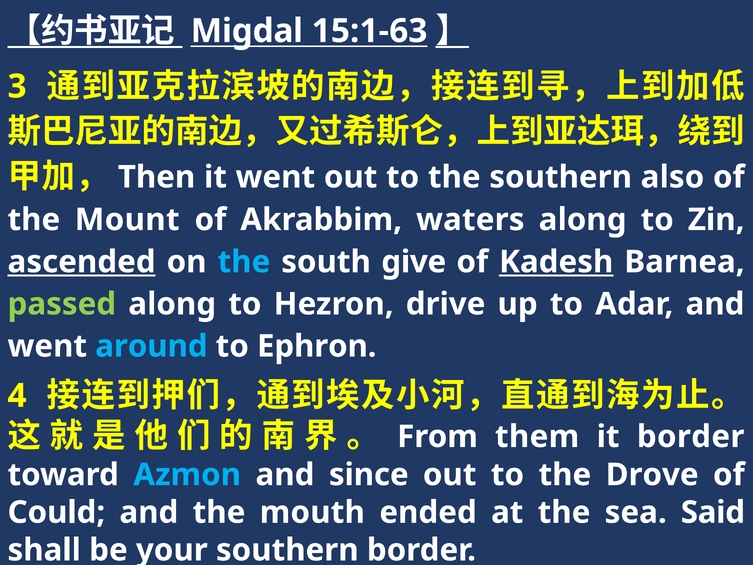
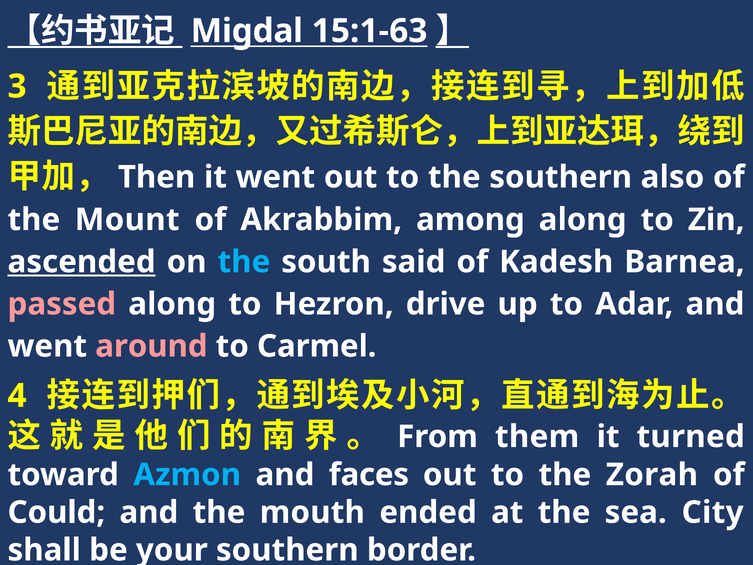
waters: waters -> among
give: give -> said
Kadesh underline: present -> none
passed colour: light green -> pink
around colour: light blue -> pink
Ephron: Ephron -> Carmel
it border: border -> turned
since: since -> faces
Drove: Drove -> Zorah
Said: Said -> City
